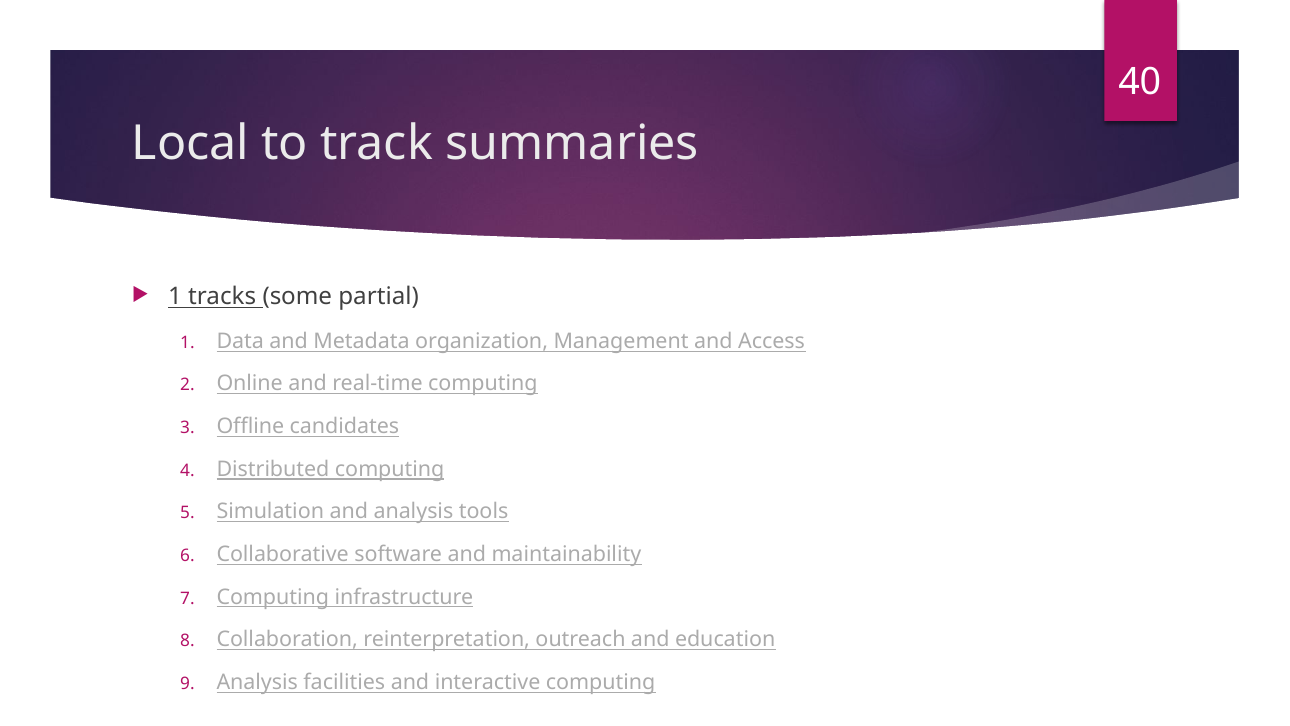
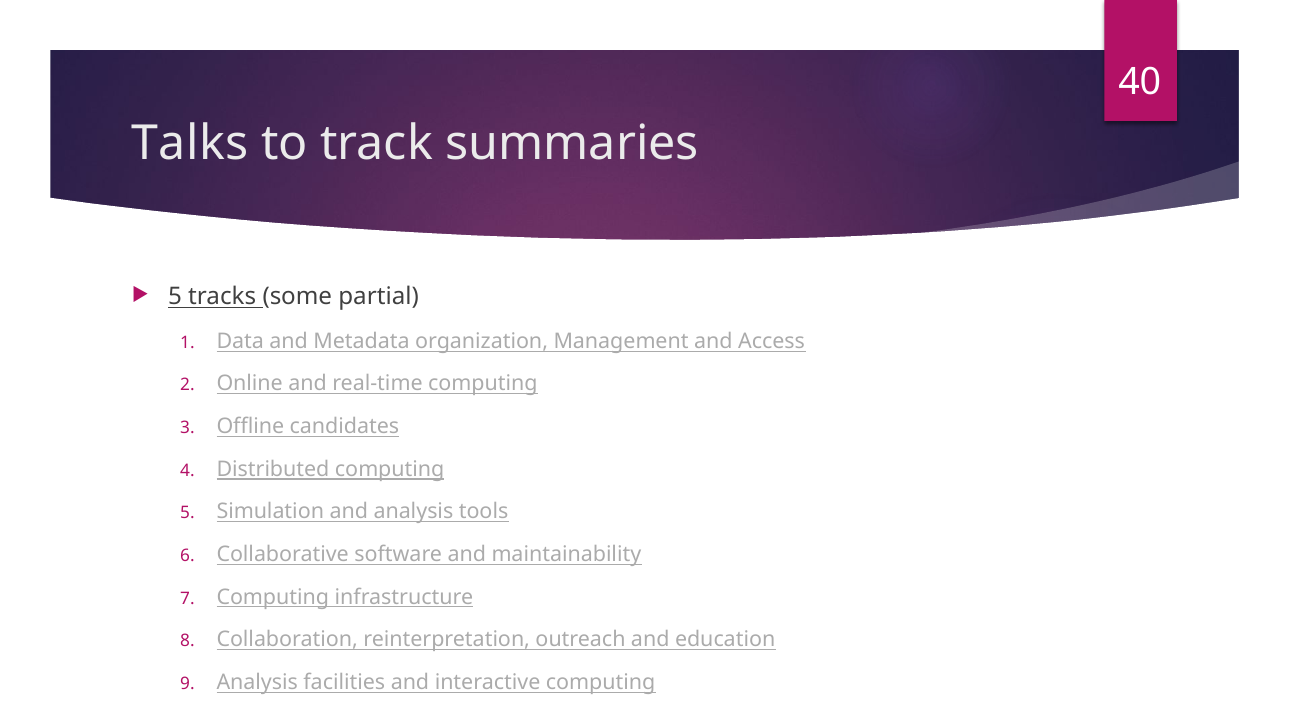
Local: Local -> Talks
1 at (175, 297): 1 -> 5
